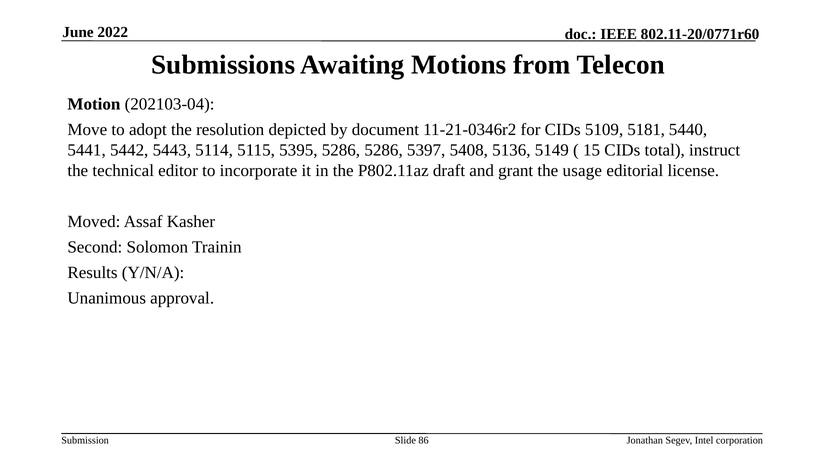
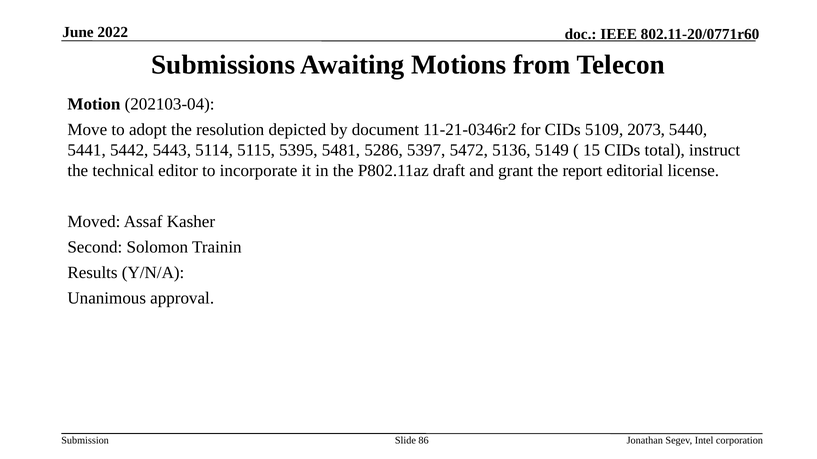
5181: 5181 -> 2073
5395 5286: 5286 -> 5481
5408: 5408 -> 5472
usage: usage -> report
